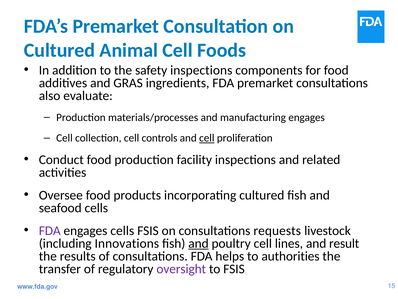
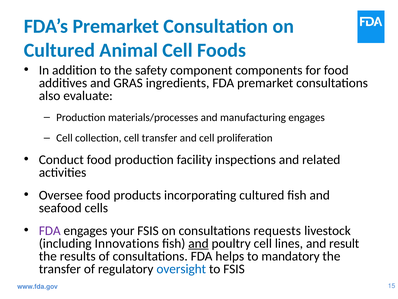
safety inspections: inspections -> component
cell controls: controls -> transfer
cell at (207, 138) underline: present -> none
engages cells: cells -> your
authorities: authorities -> mandatory
oversight colour: purple -> blue
